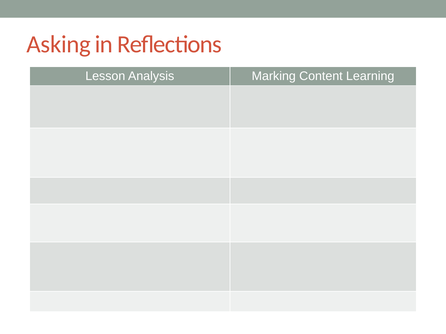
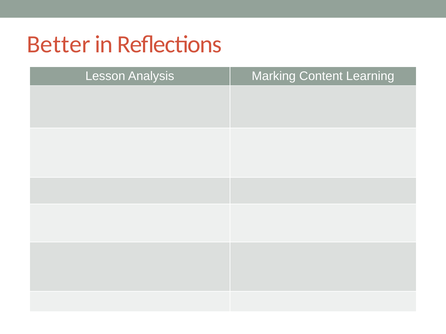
Asking: Asking -> Better
